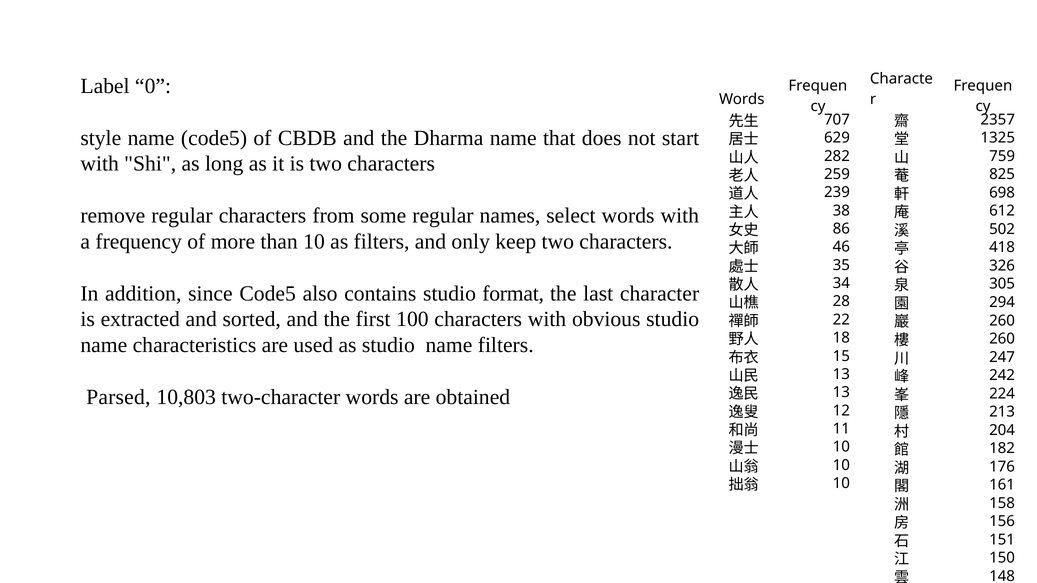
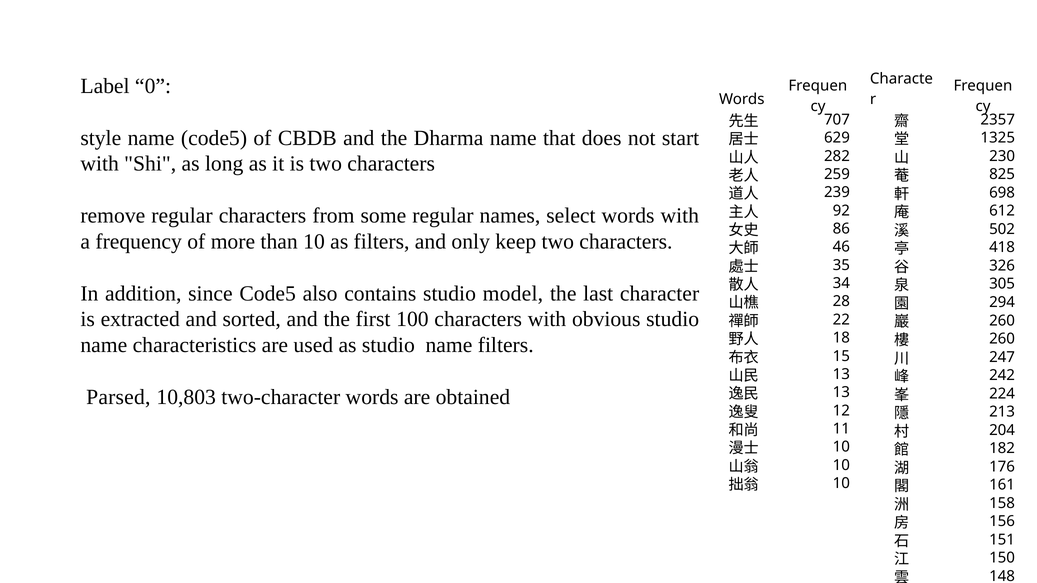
759: 759 -> 230
38: 38 -> 92
format: format -> model
